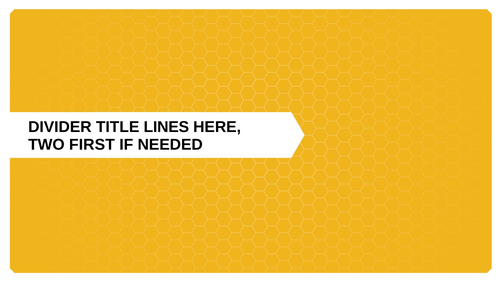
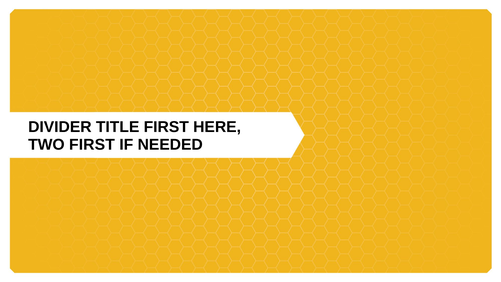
TITLE LINES: LINES -> FIRST
